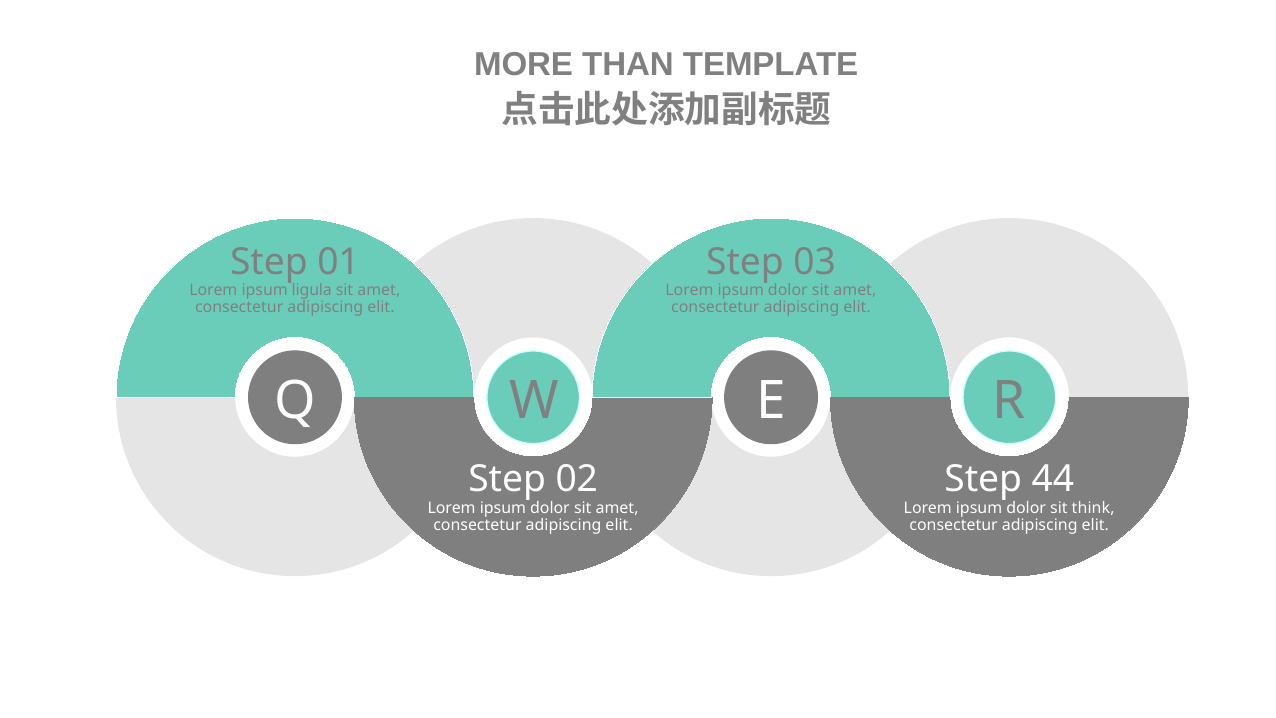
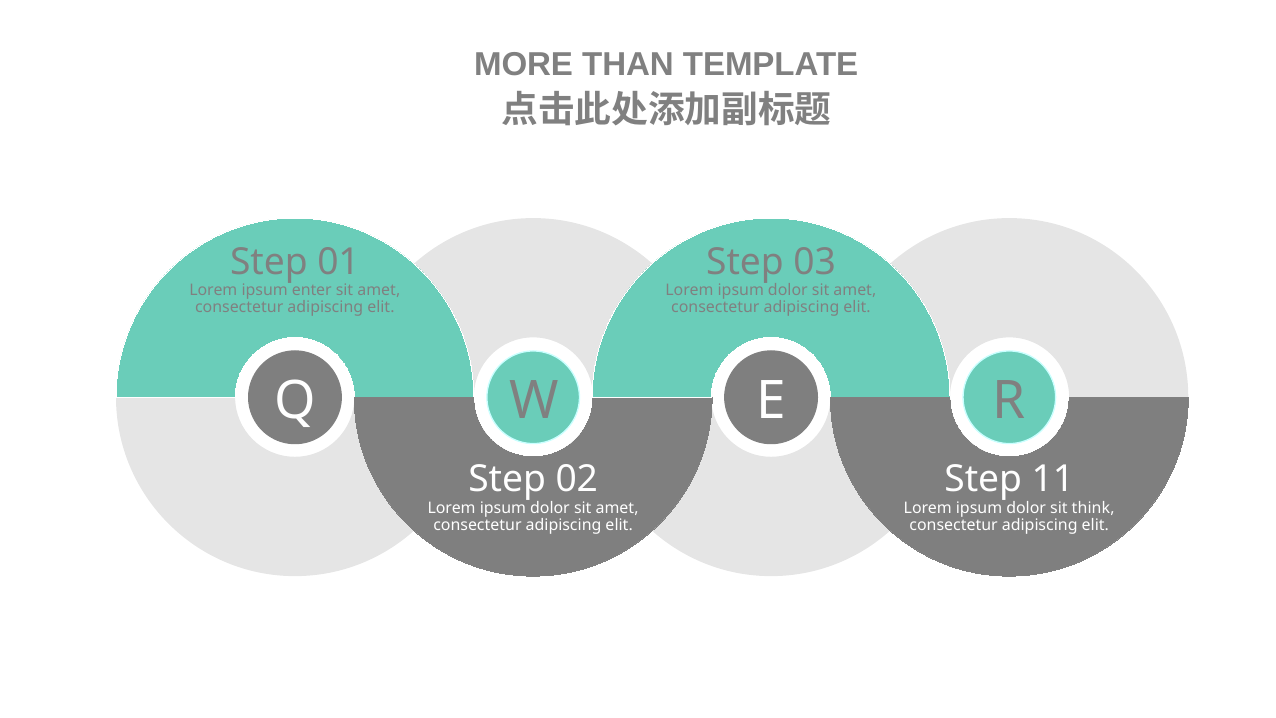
ligula: ligula -> enter
44: 44 -> 11
